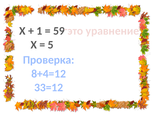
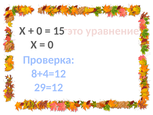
1 at (39, 31): 1 -> 0
59: 59 -> 15
5 at (51, 45): 5 -> 0
33=12: 33=12 -> 29=12
